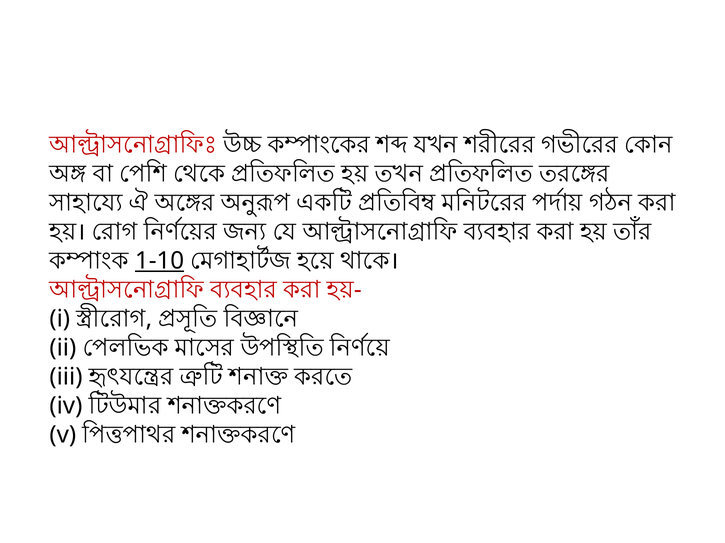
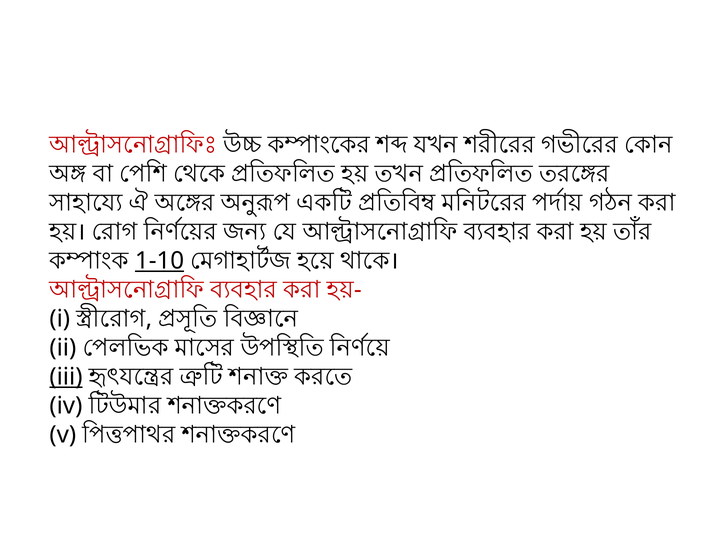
iii underline: none -> present
